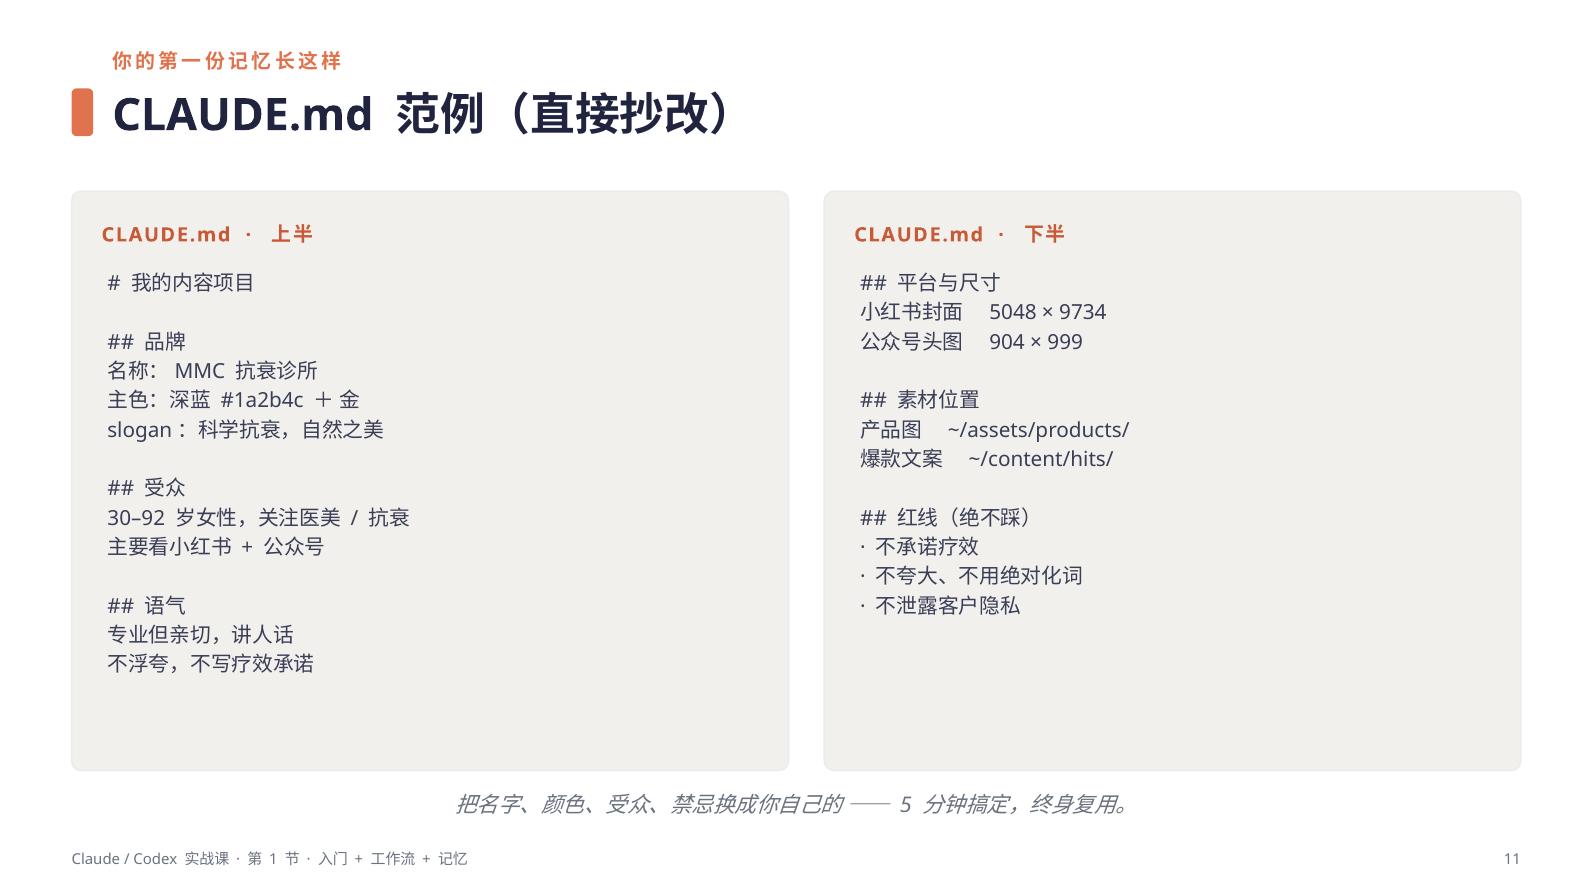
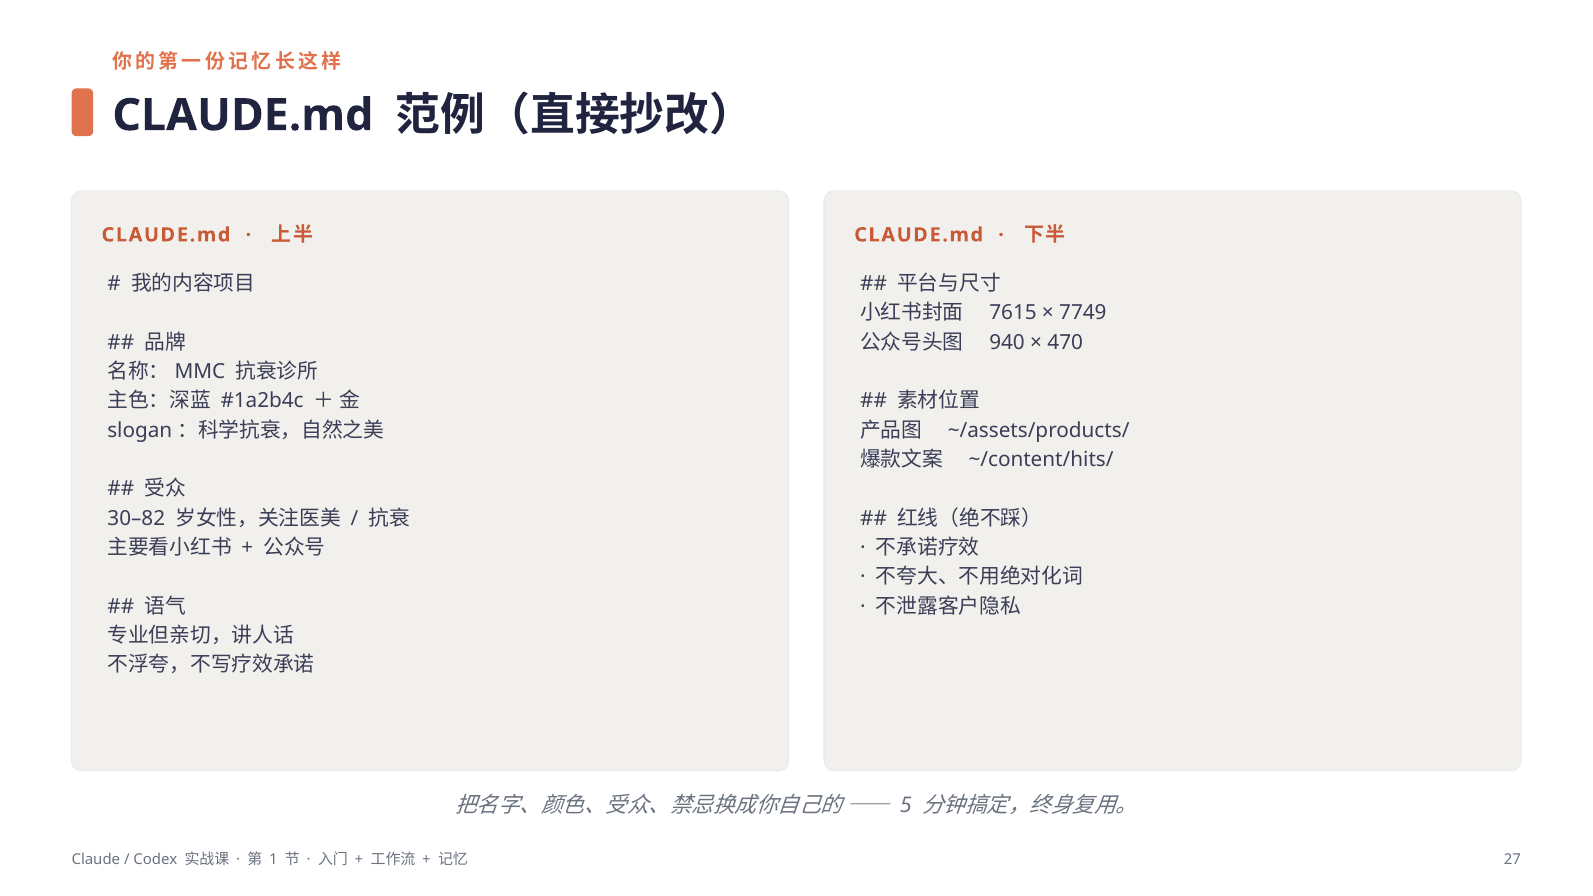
5048: 5048 -> 7615
9734: 9734 -> 7749
904: 904 -> 940
999: 999 -> 470
30–92: 30–92 -> 30–82
11: 11 -> 27
